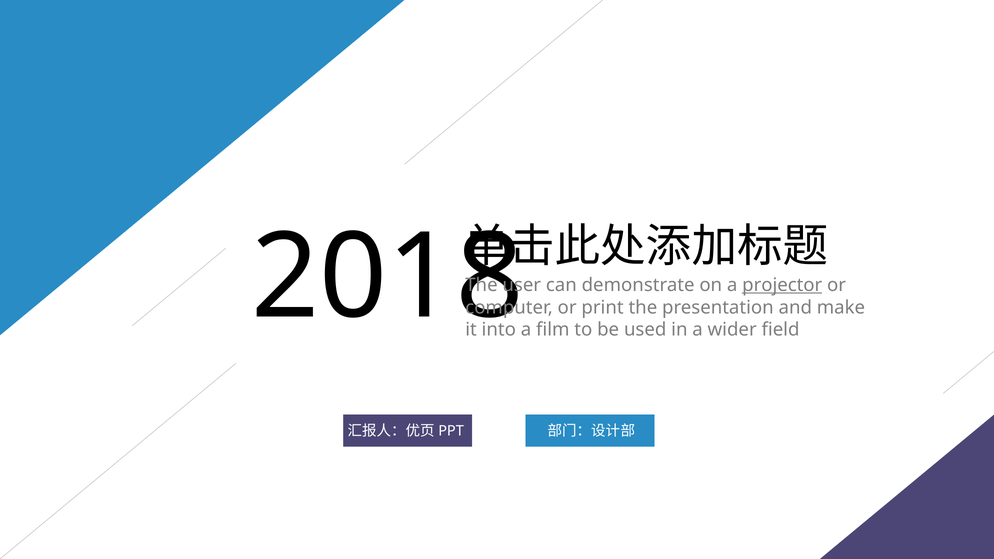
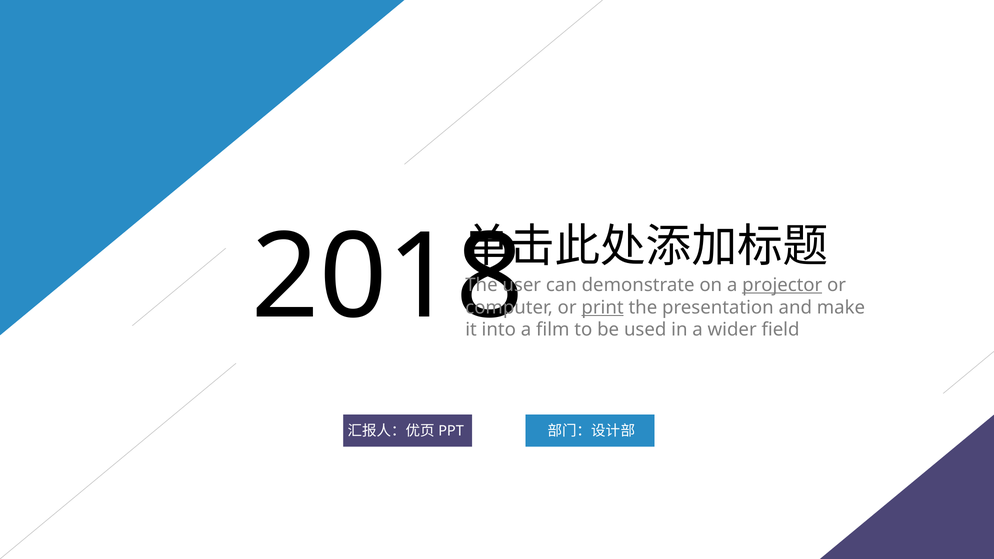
print underline: none -> present
